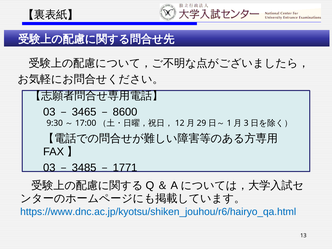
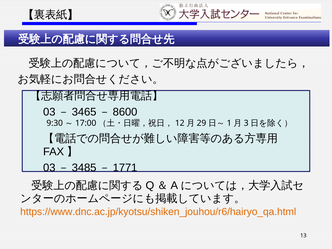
https://www.dnc.ac.jp/kyotsu/shiken_jouhou/r6/hairyo_qa.html colour: blue -> orange
